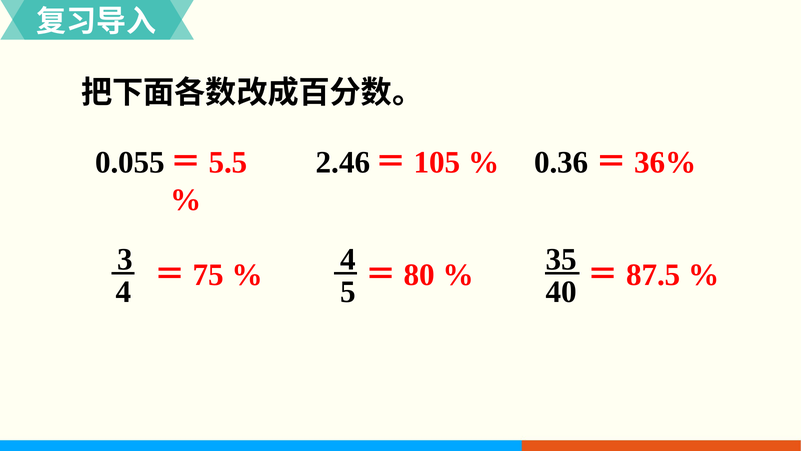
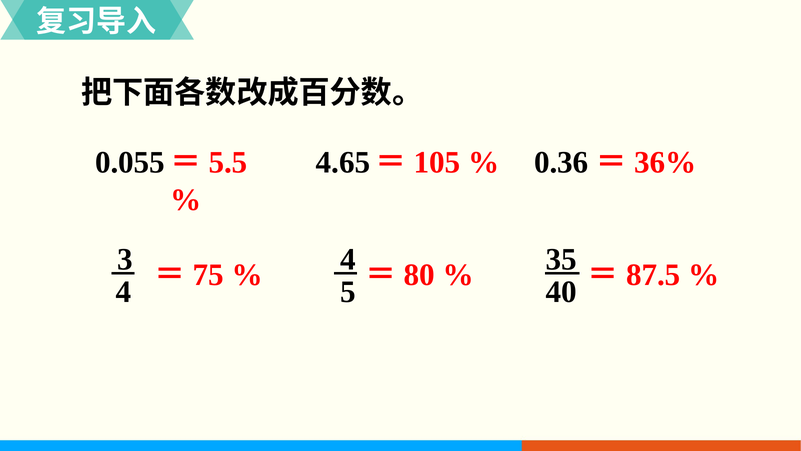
2.46: 2.46 -> 4.65
